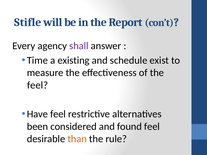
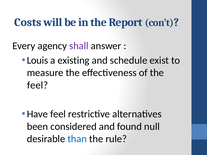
Stifle: Stifle -> Costs
Time: Time -> Louis
found feel: feel -> null
than colour: orange -> blue
